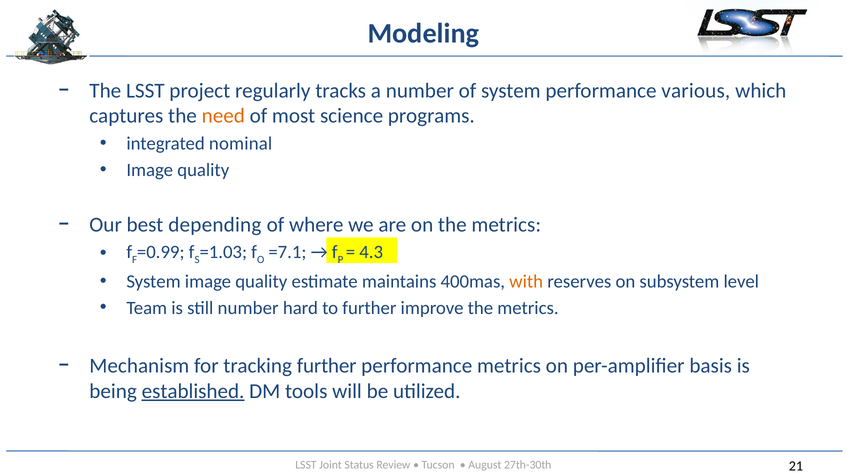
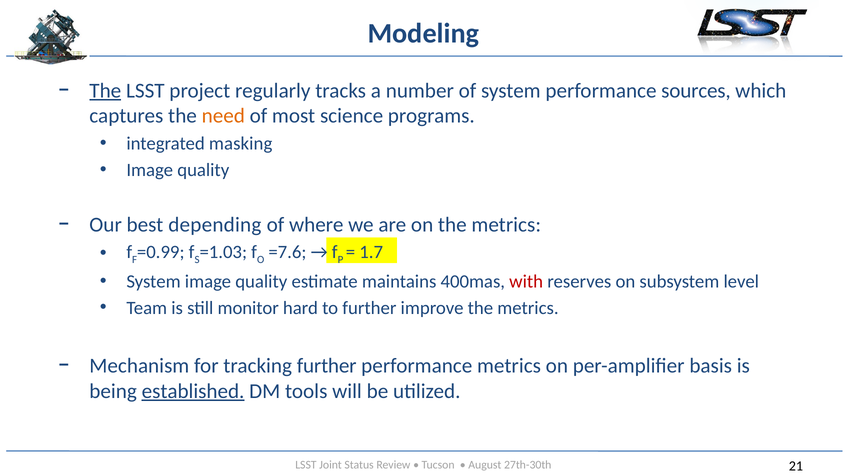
The at (105, 91) underline: none -> present
various: various -> sources
nominal: nominal -> masking
=7.1: =7.1 -> =7.6
4.3: 4.3 -> 1.7
with colour: orange -> red
still number: number -> monitor
